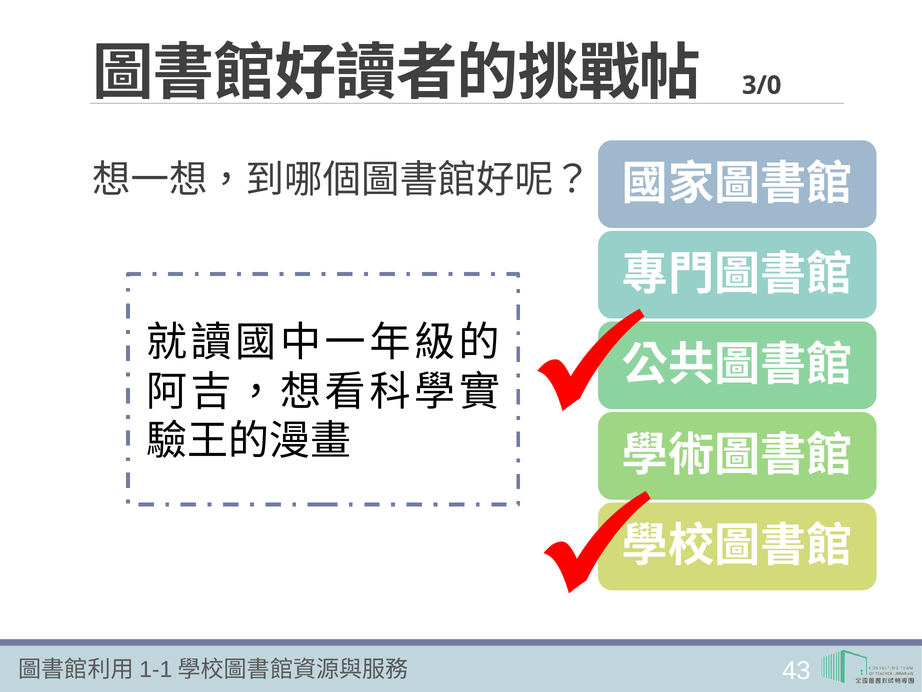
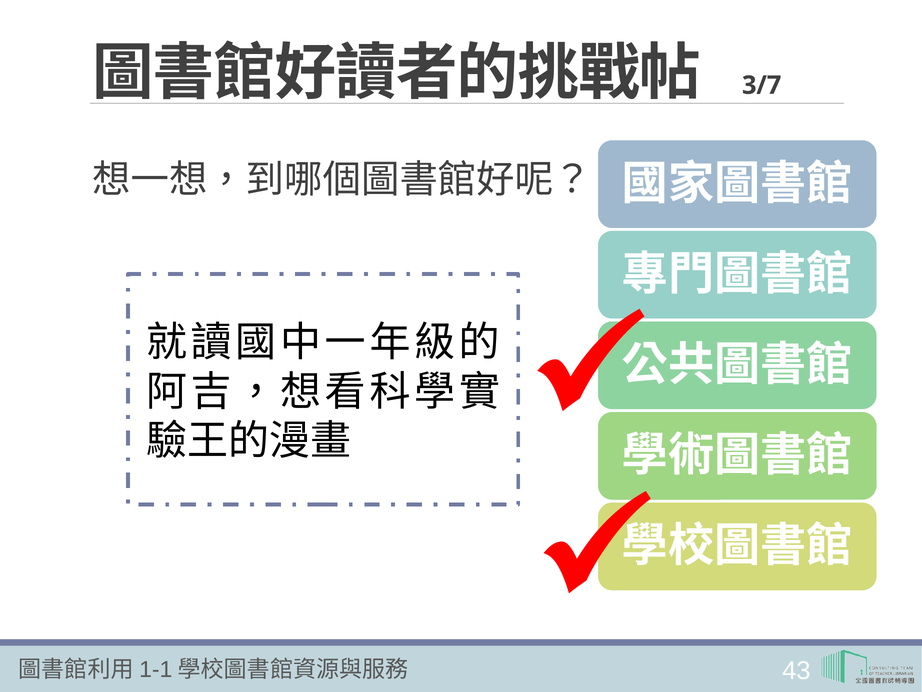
3/0: 3/0 -> 3/7
